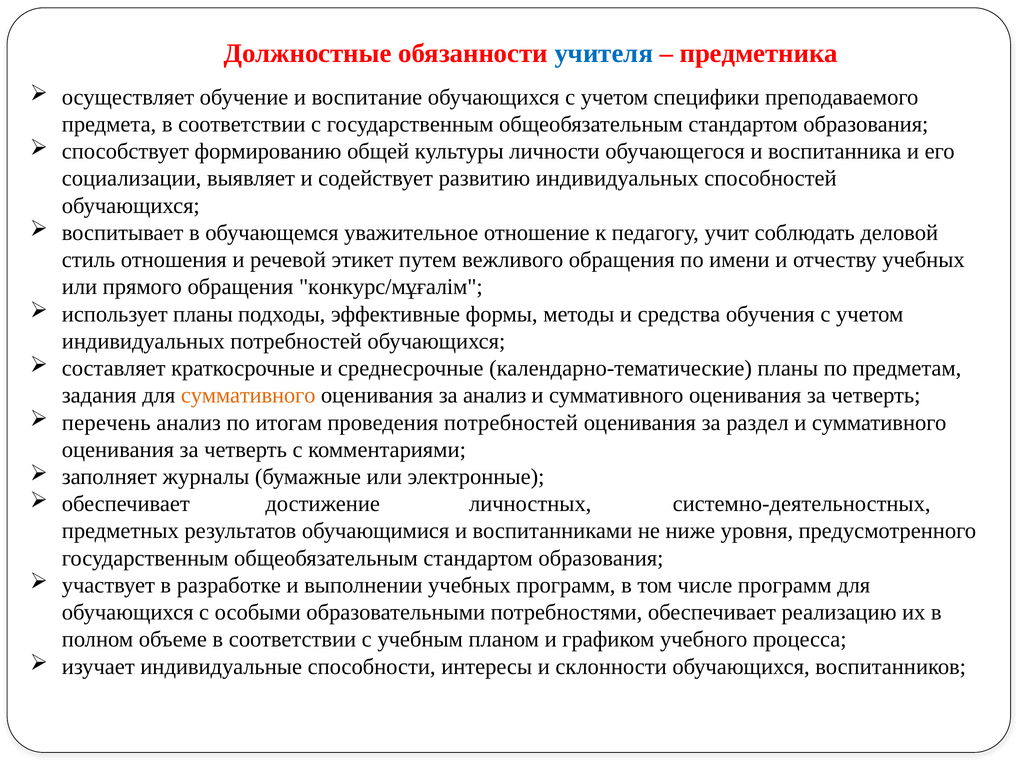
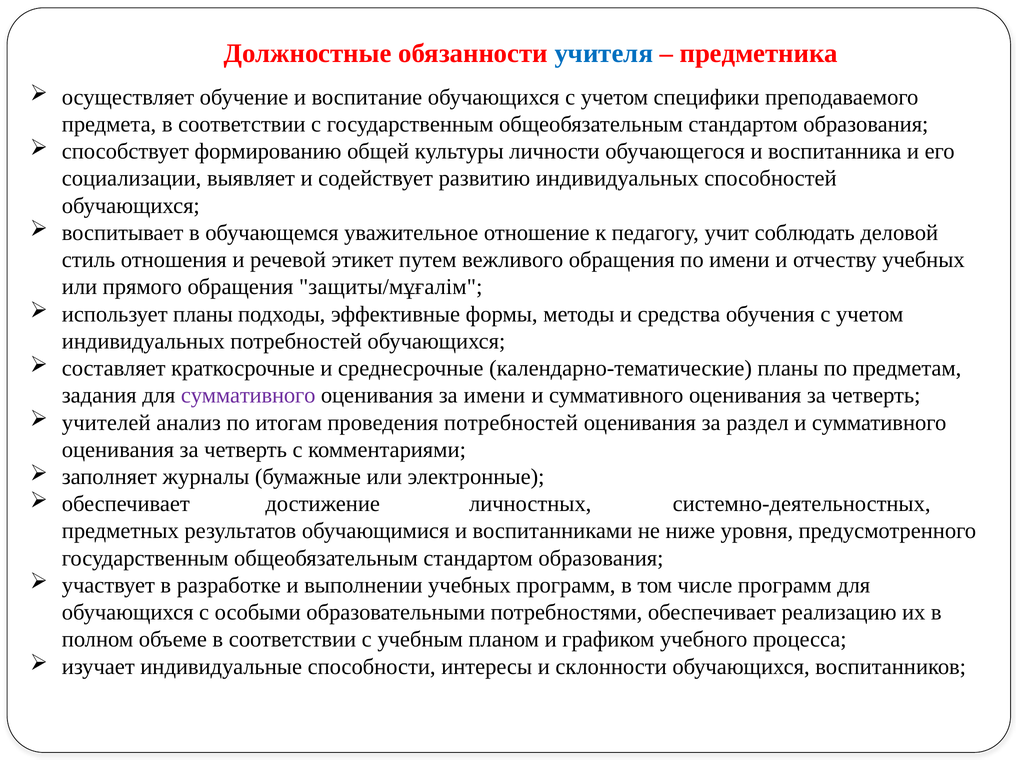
конкурс/мұғалім: конкурс/мұғалім -> защиты/мұғалім
суммативного at (248, 396) colour: orange -> purple
за анализ: анализ -> имени
перечень: перечень -> учителей
